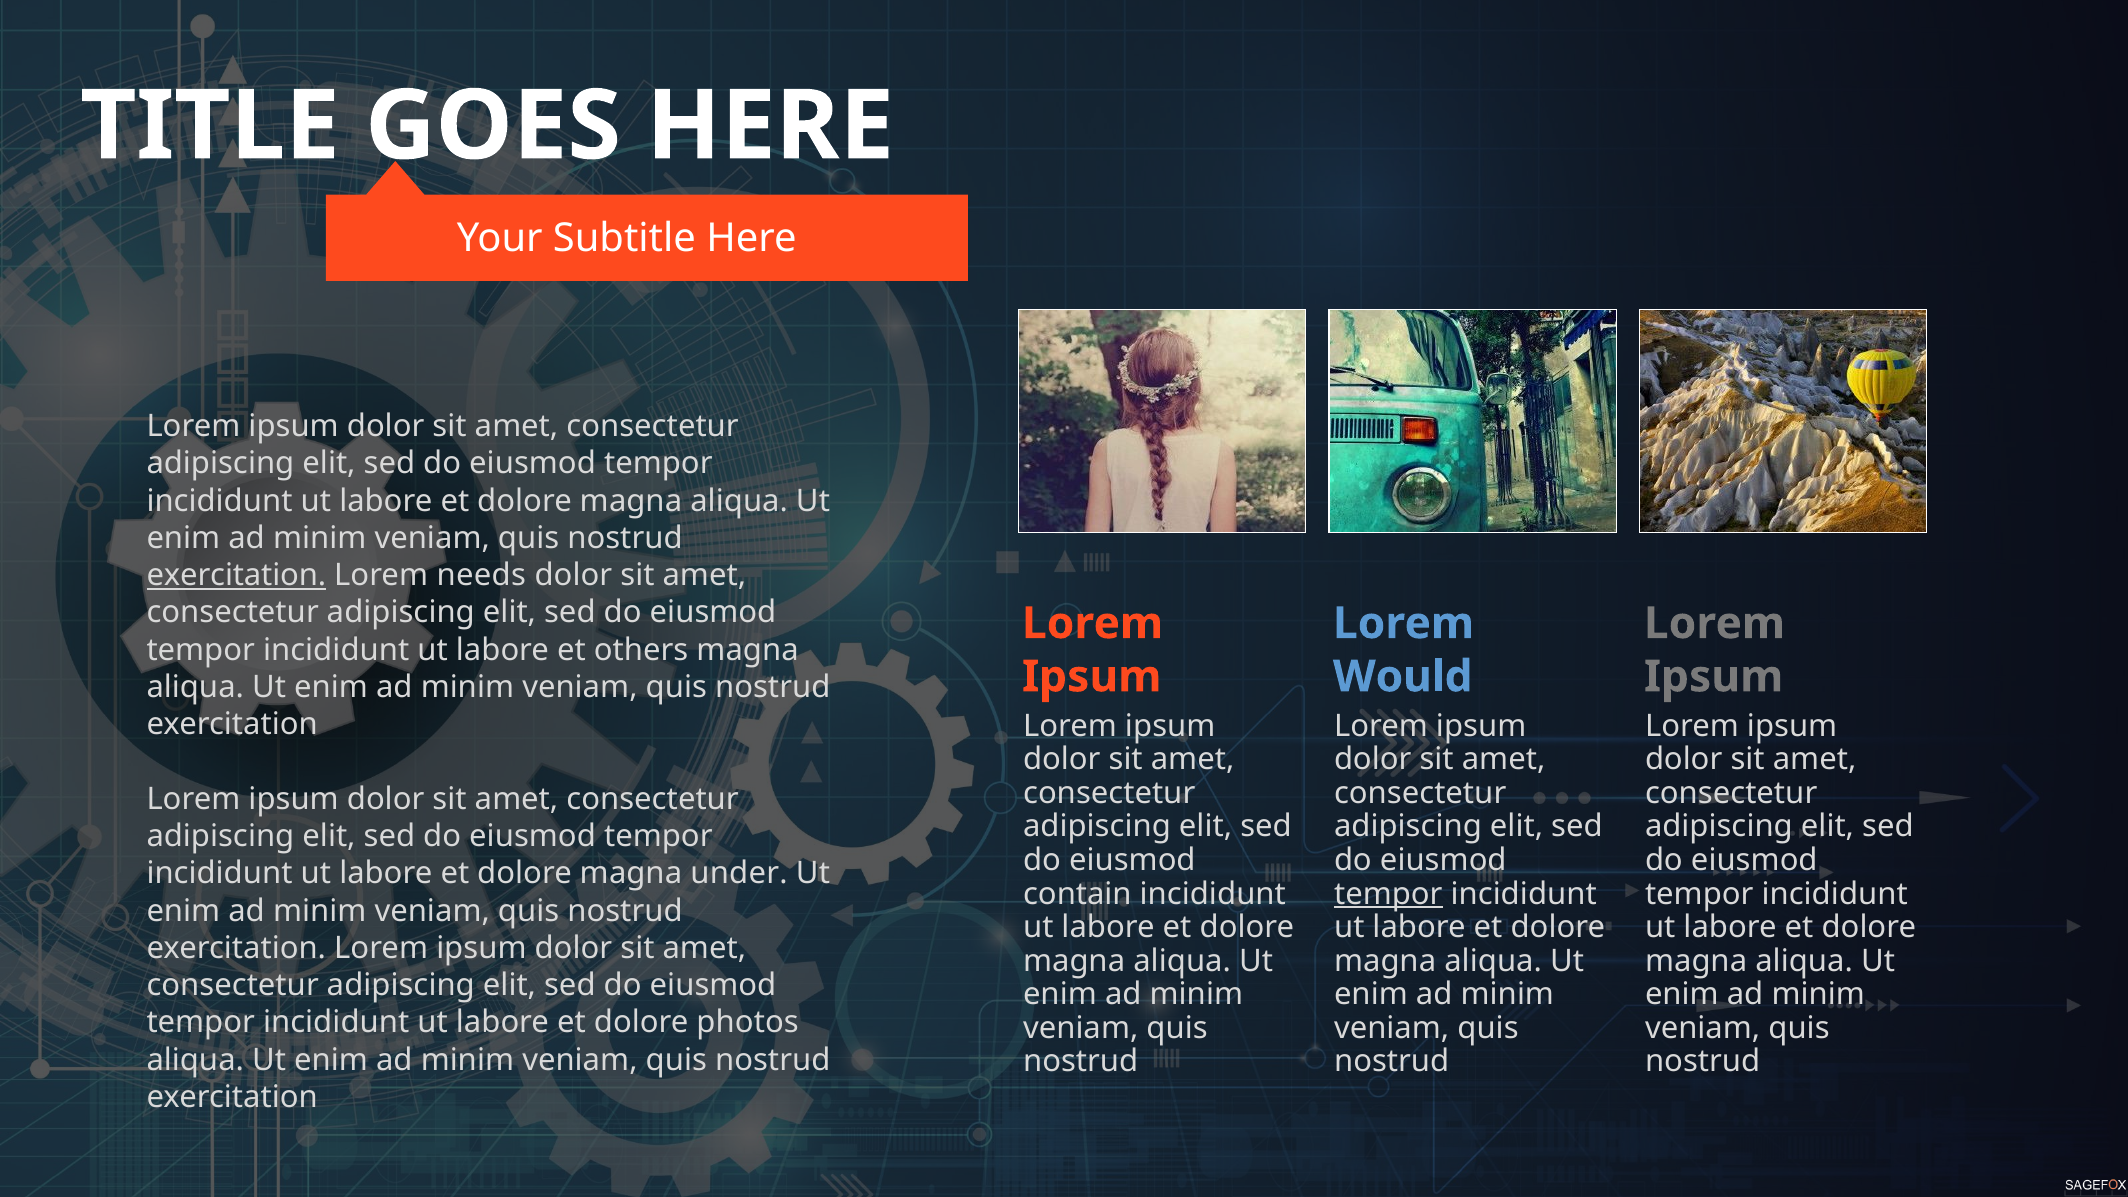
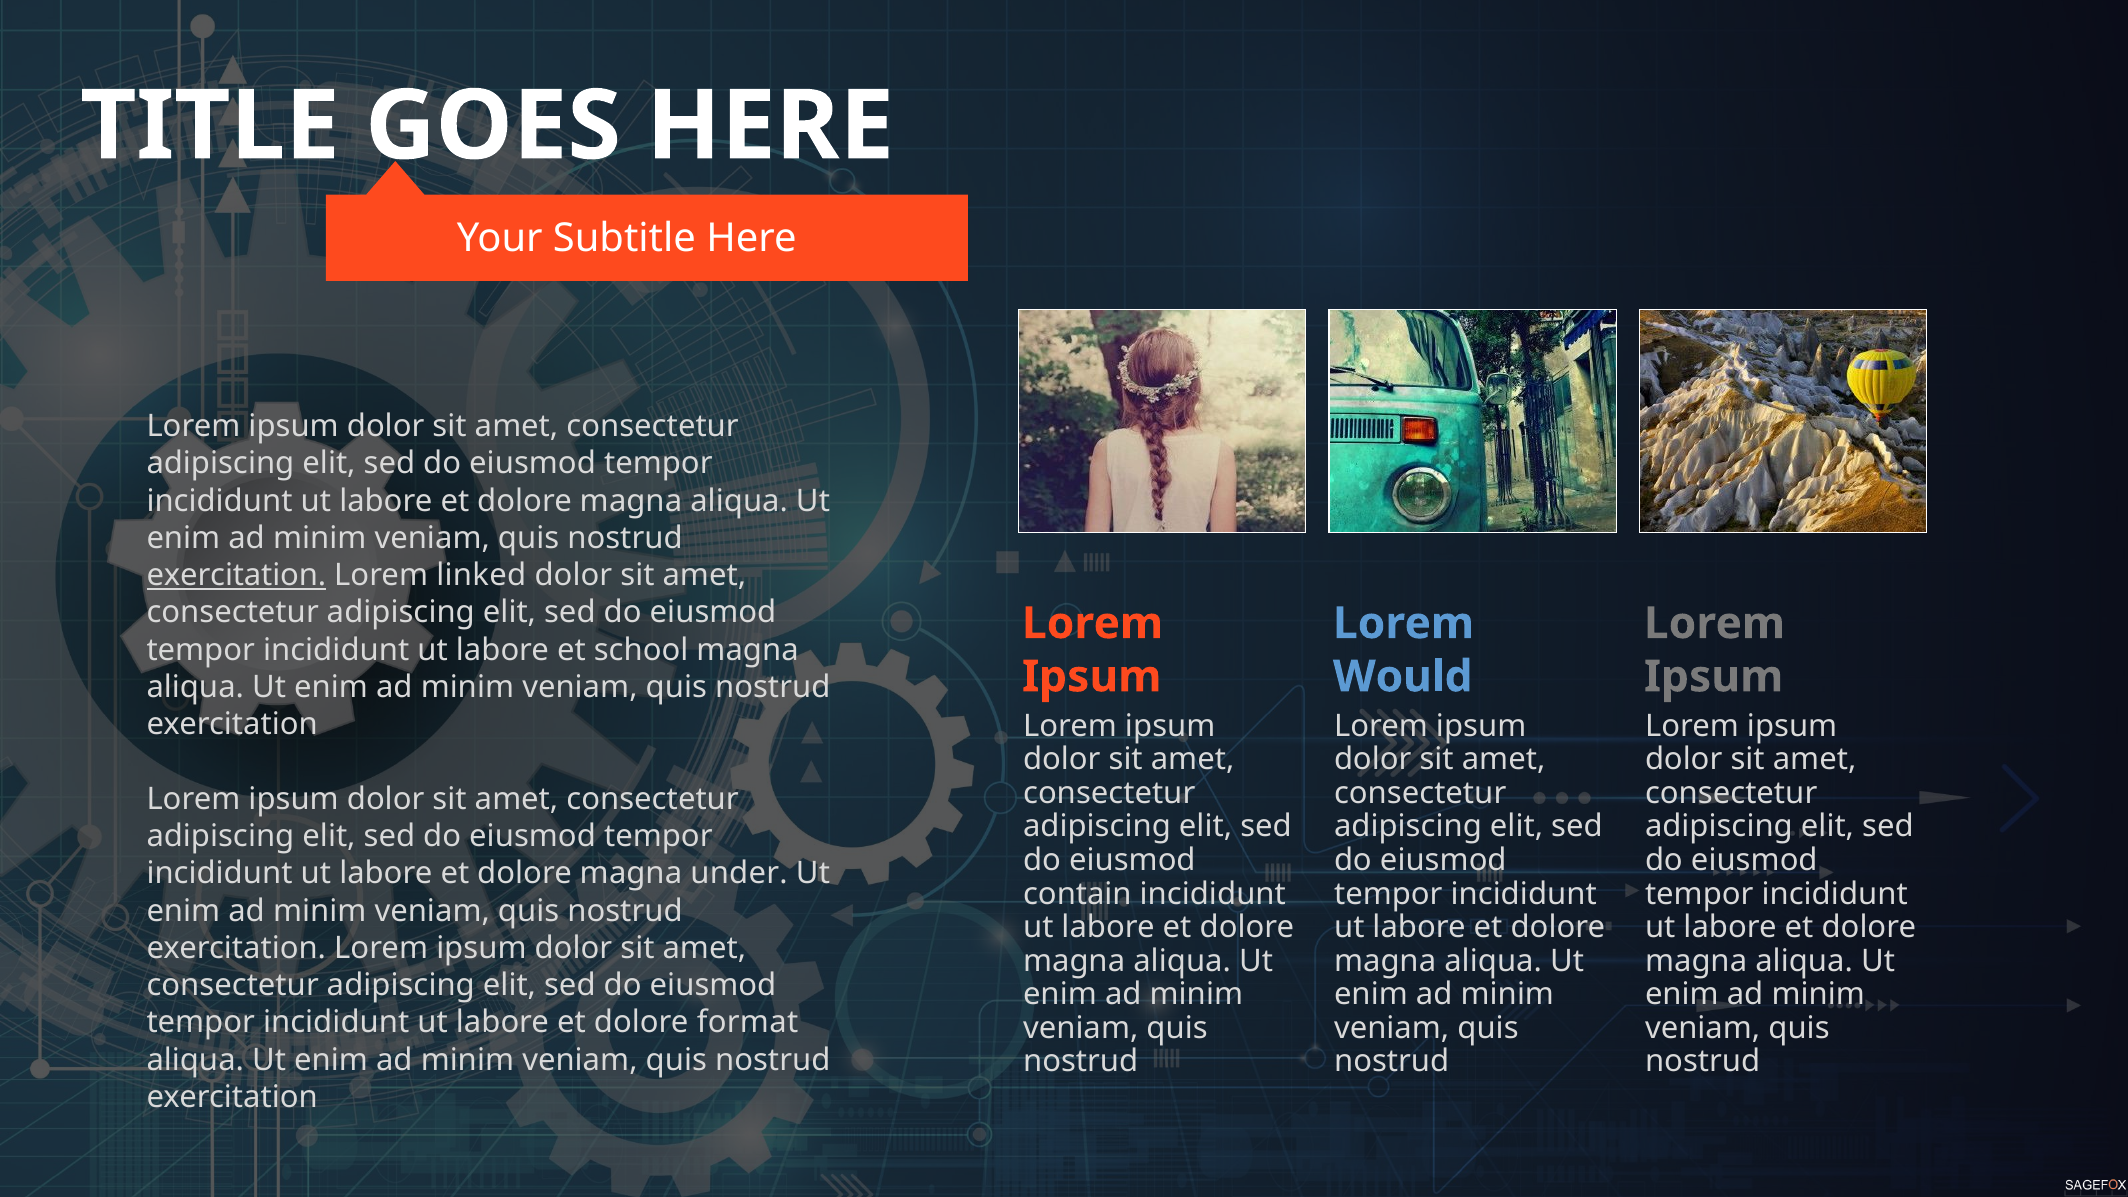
needs: needs -> linked
others: others -> school
tempor at (1388, 894) underline: present -> none
photos: photos -> format
